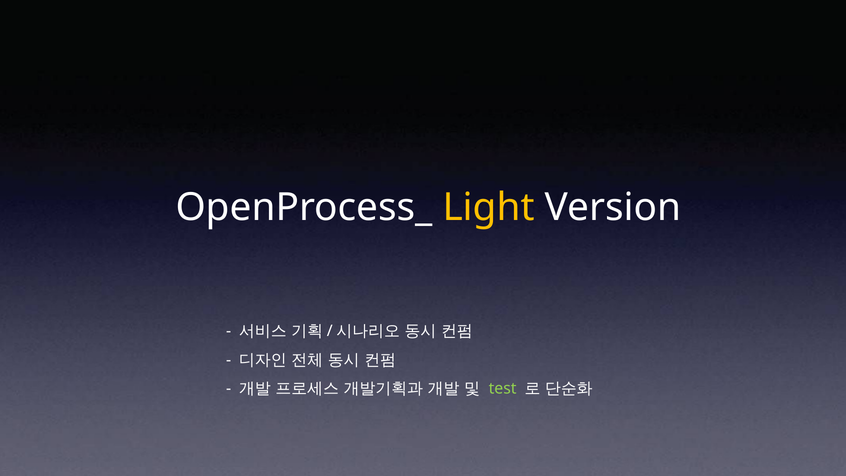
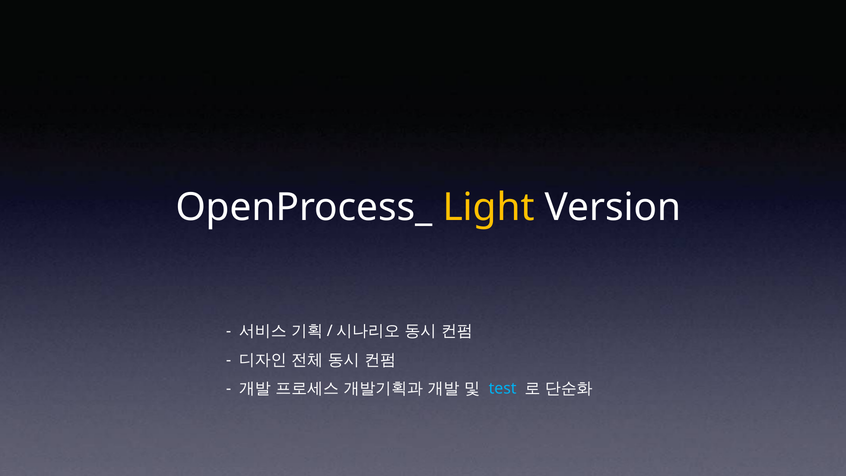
test colour: light green -> light blue
